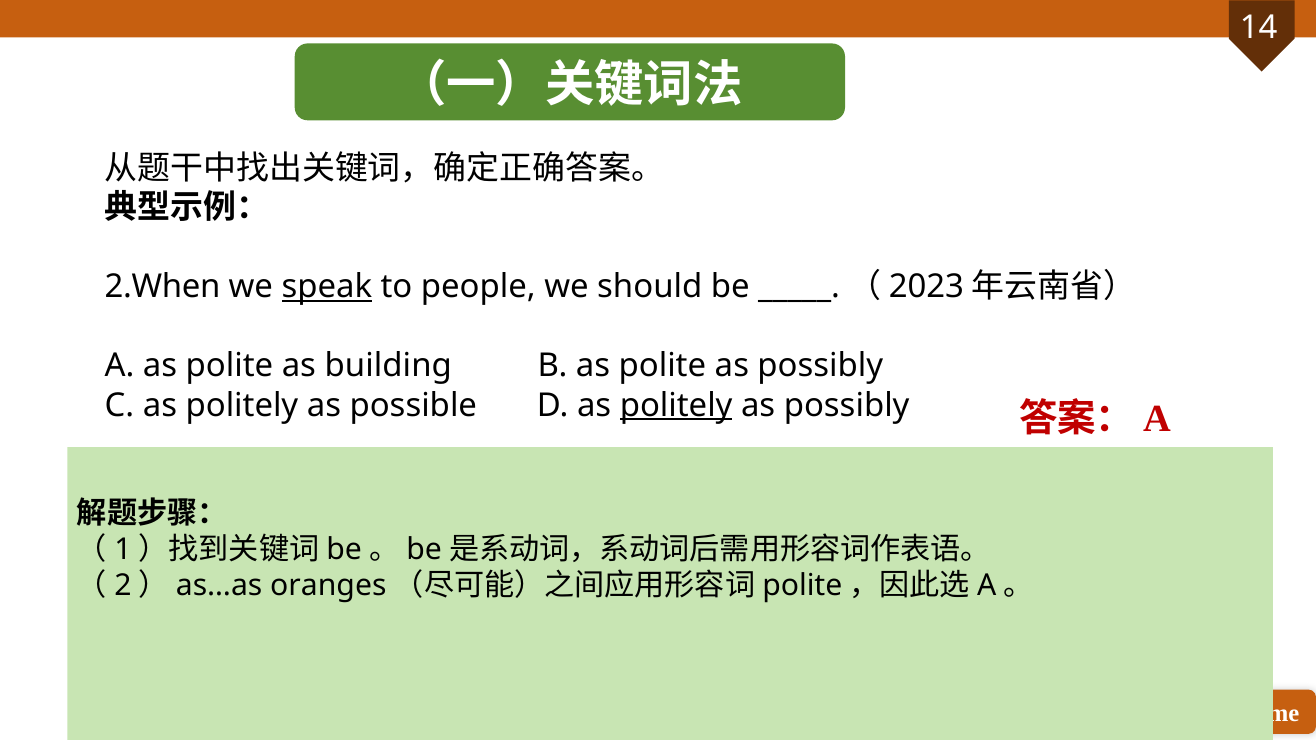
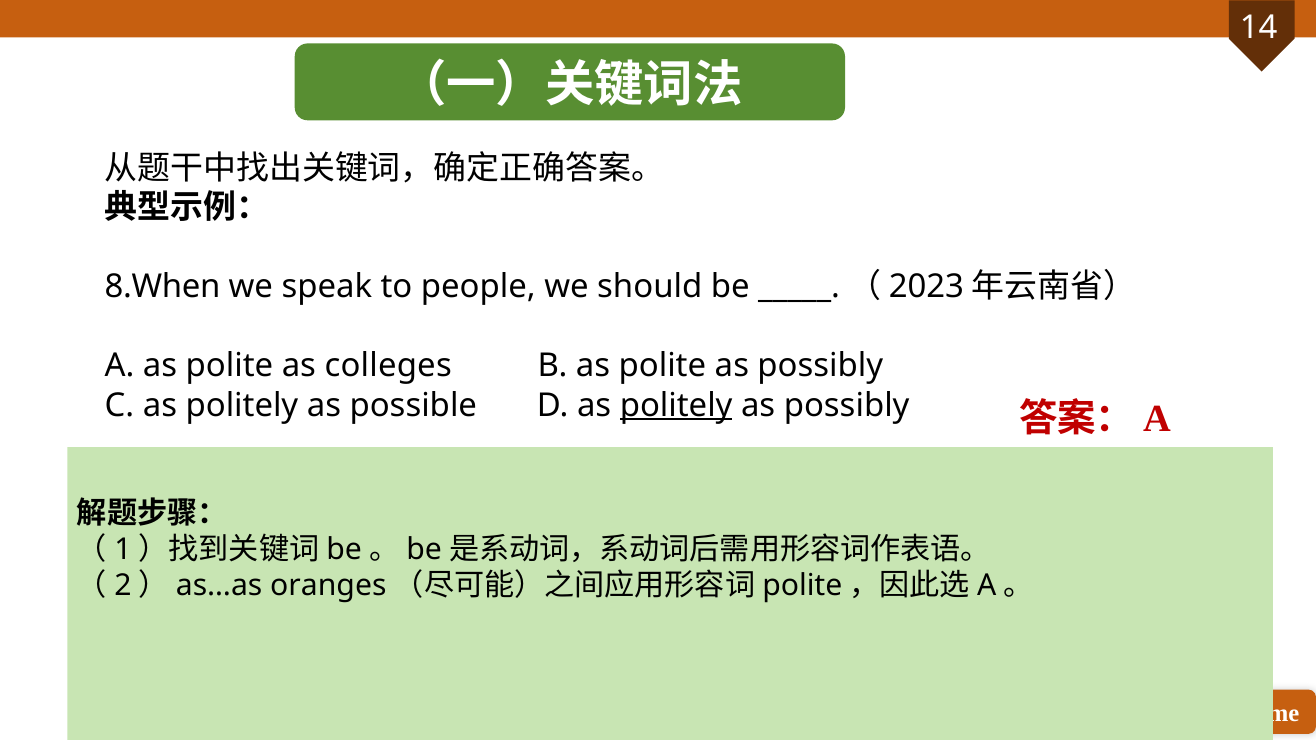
2.When: 2.When -> 8.When
speak underline: present -> none
building: building -> colleges
